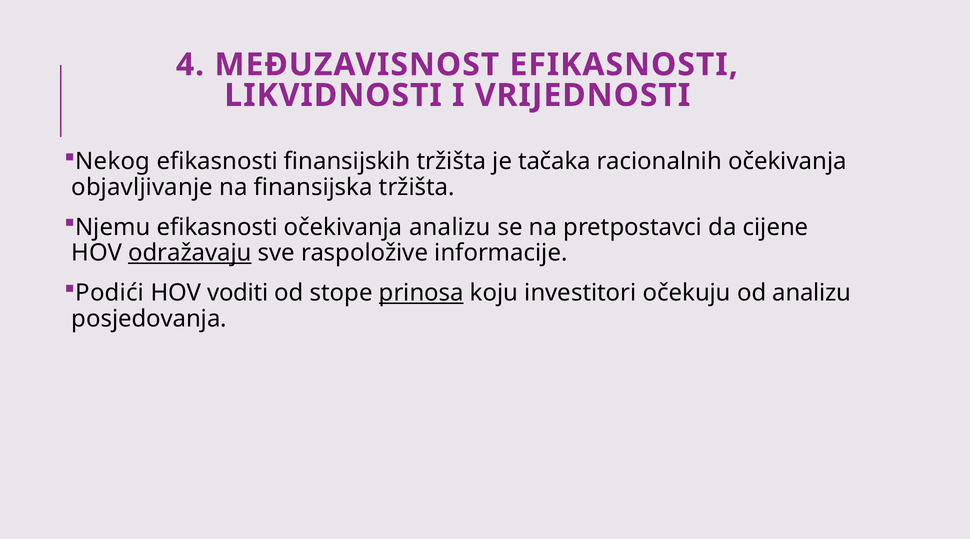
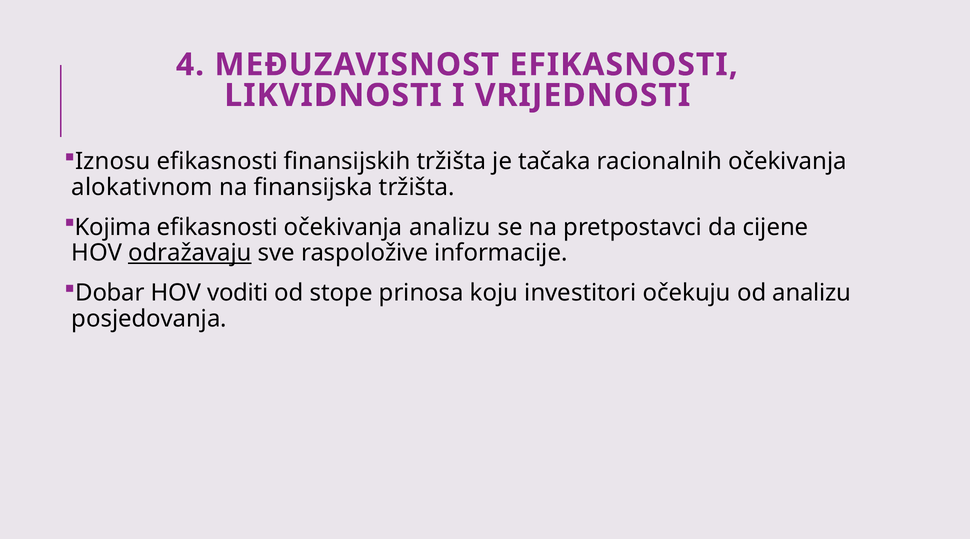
Nekog: Nekog -> Iznosu
objavljivanje: objavljivanje -> alokativnom
Njemu: Njemu -> Kojima
Podići: Podići -> Dobar
prinosa underline: present -> none
